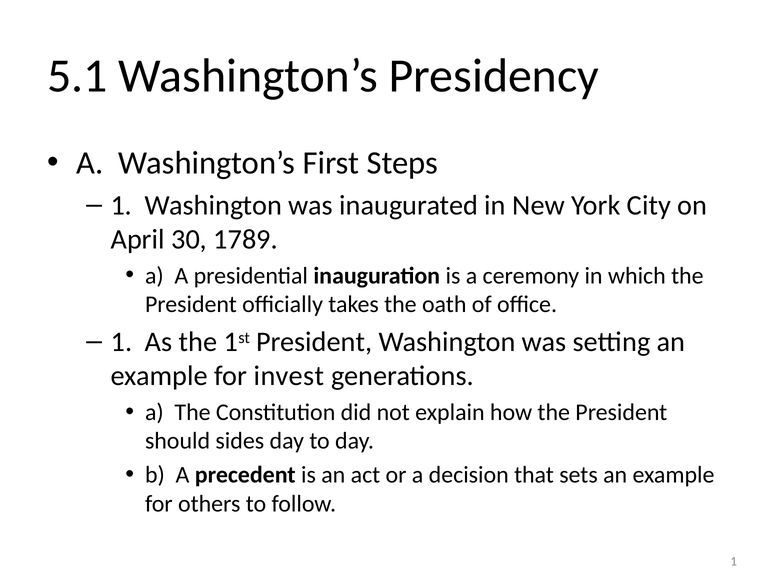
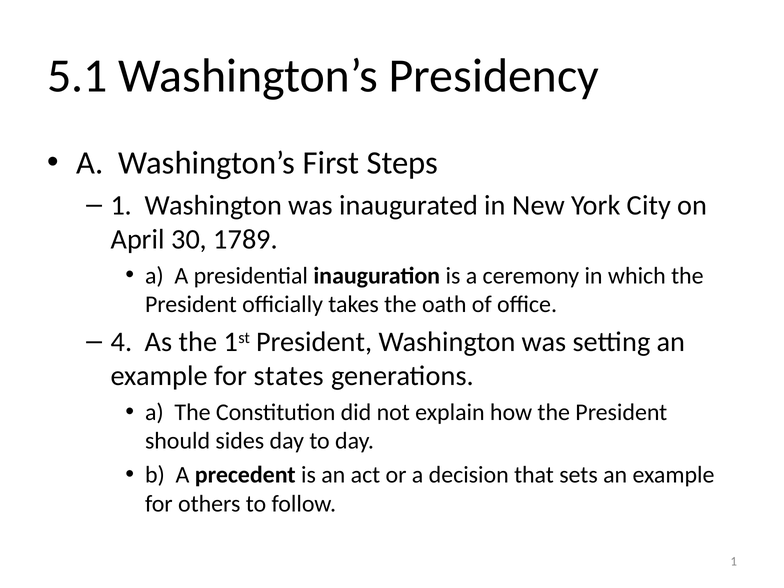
1 at (121, 342): 1 -> 4
invest: invest -> states
